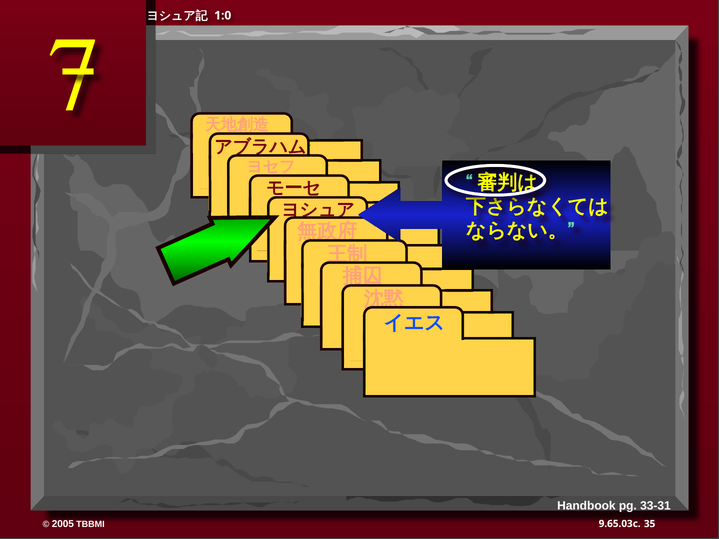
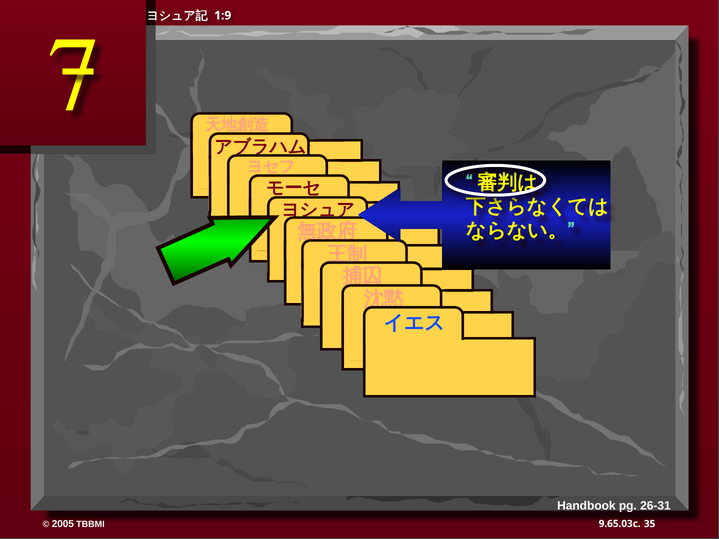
1:0: 1:0 -> 1:9
33-31: 33-31 -> 26-31
